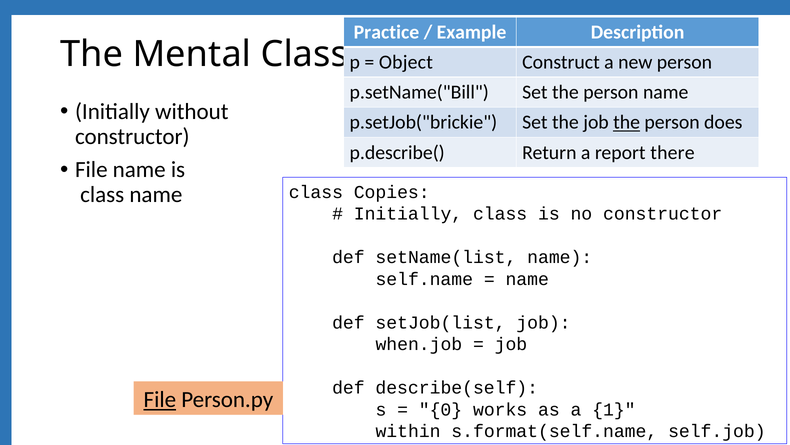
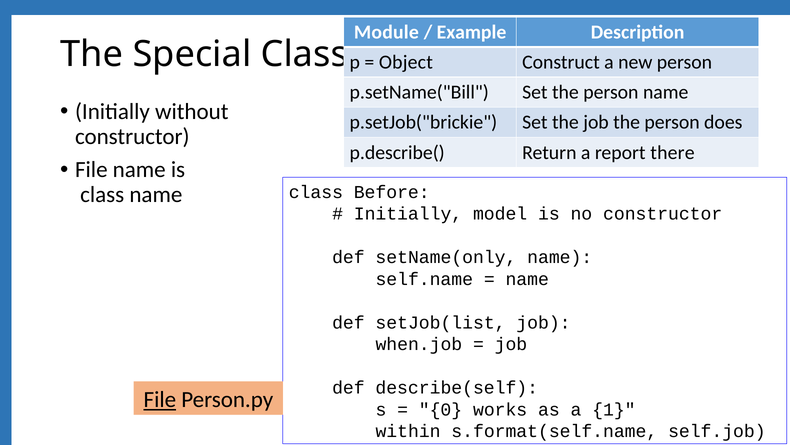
Practice: Practice -> Module
Mental: Mental -> Special
the at (627, 122) underline: present -> none
Copies: Copies -> Before
Initially class: class -> model
setName(list: setName(list -> setName(only
